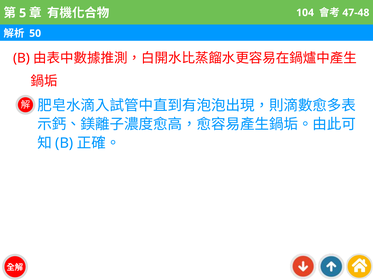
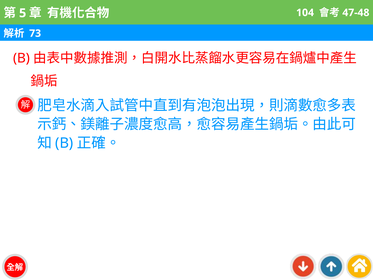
50: 50 -> 73
